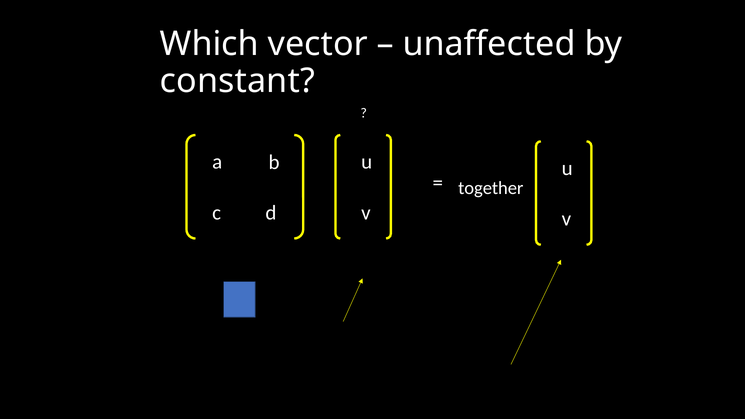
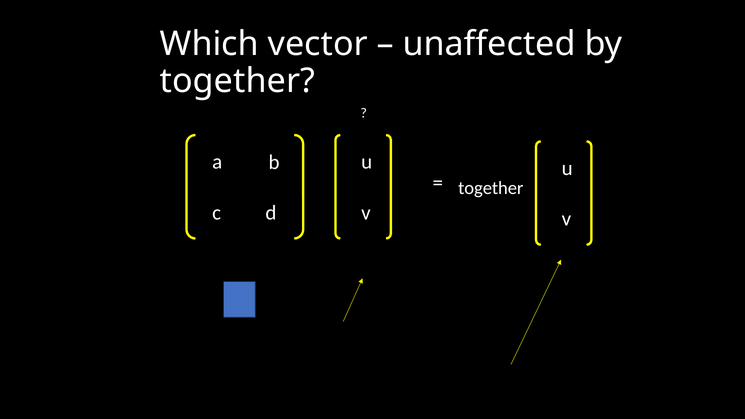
constant at (237, 81): constant -> together
